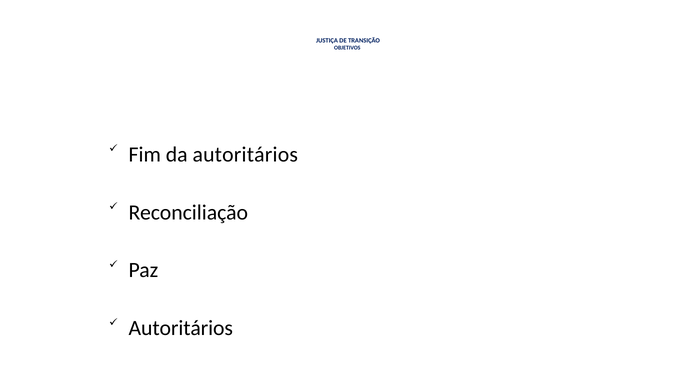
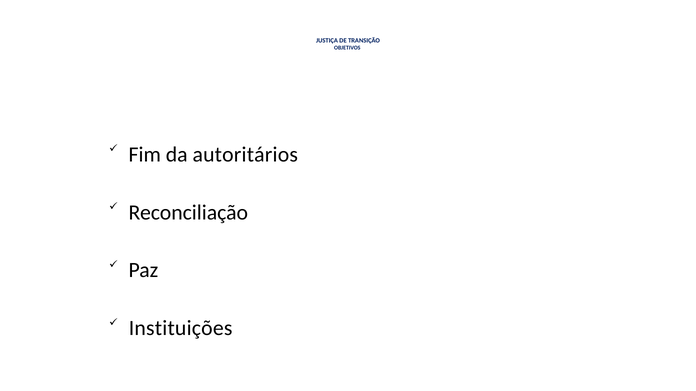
Autoritários at (181, 329): Autoritários -> Instituições
